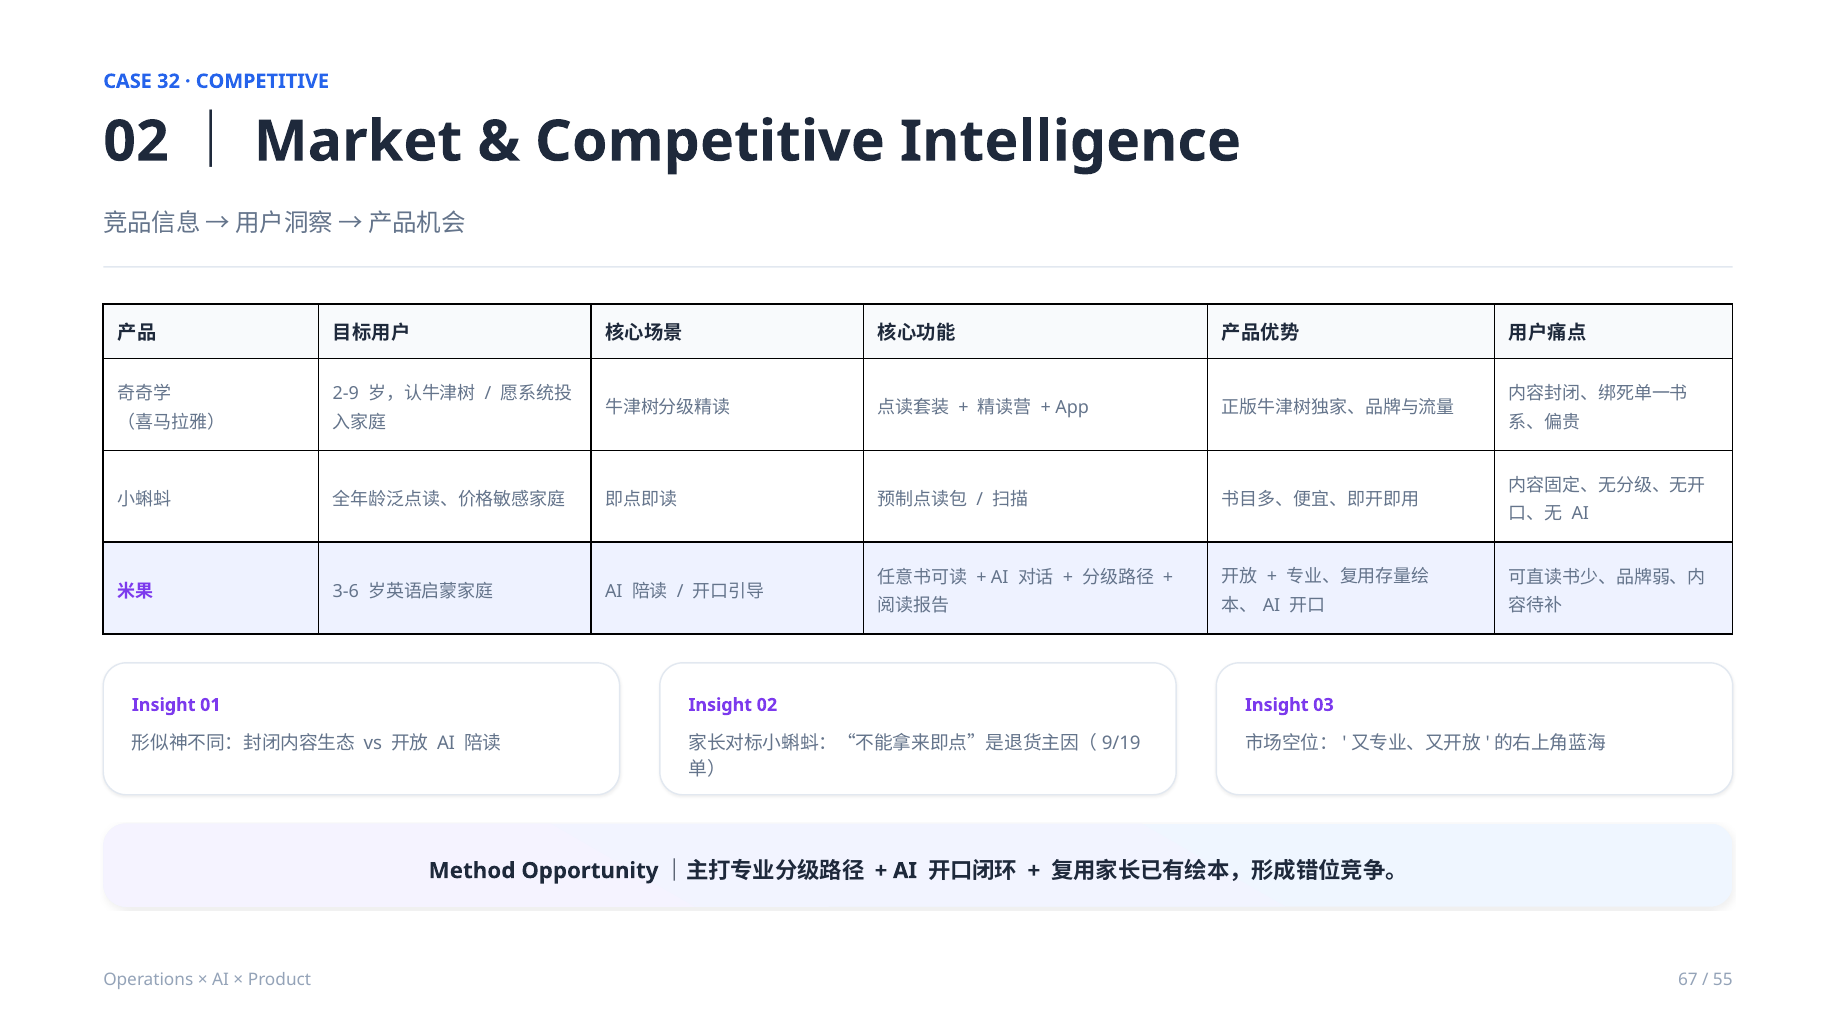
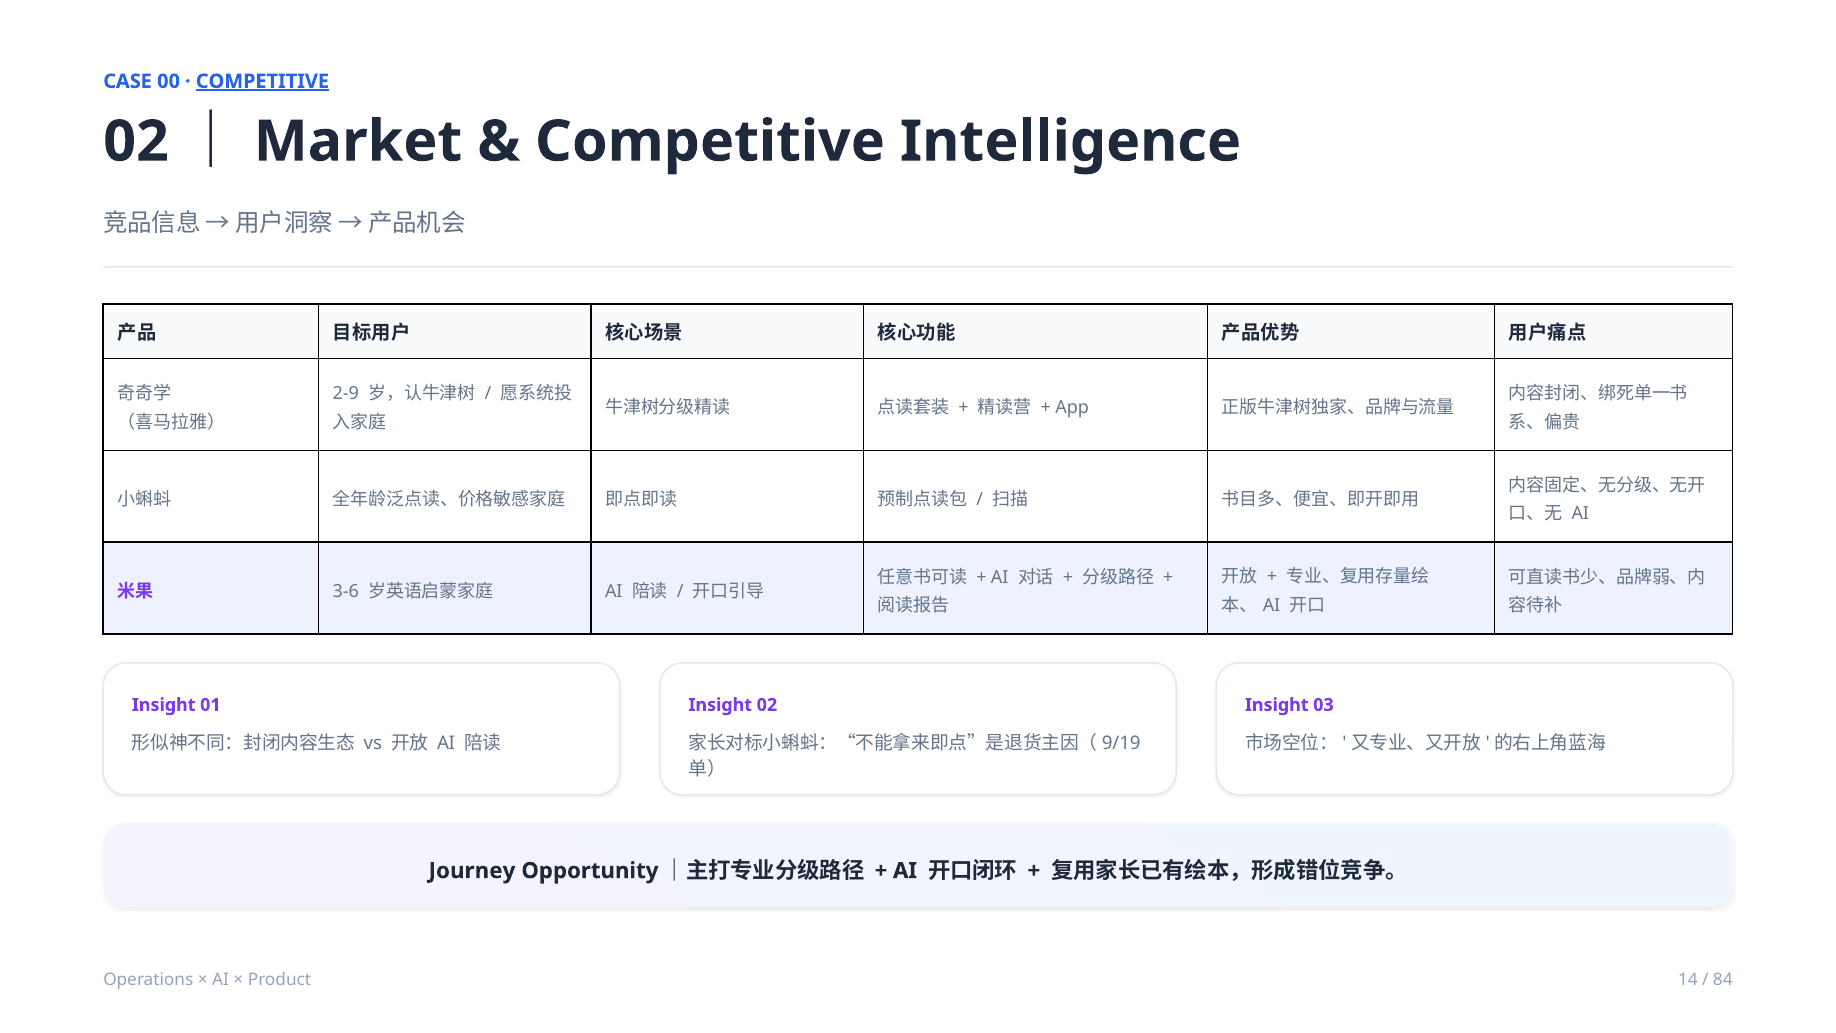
32: 32 -> 00
COMPETITIVE at (262, 81) underline: none -> present
Method: Method -> Journey
67: 67 -> 14
55: 55 -> 84
